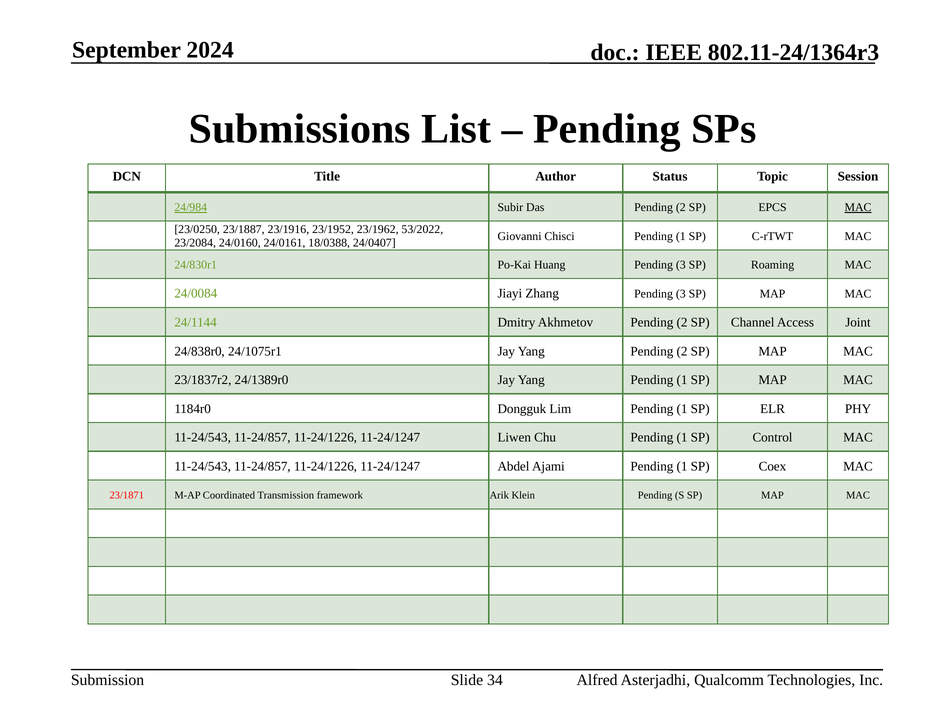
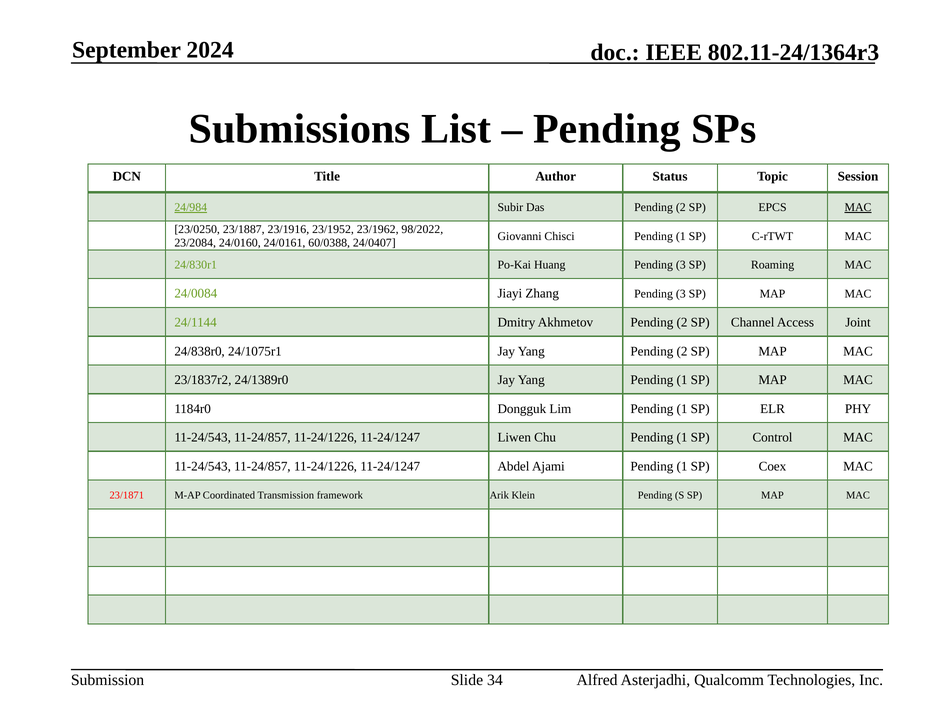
53/2022: 53/2022 -> 98/2022
18/0388: 18/0388 -> 60/0388
